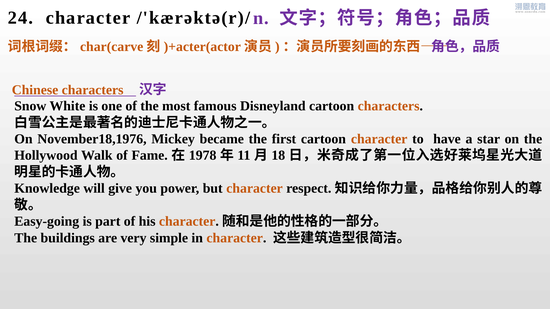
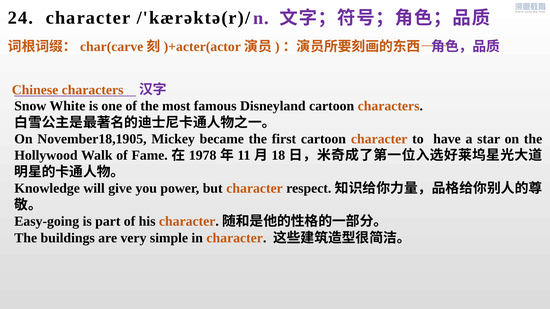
November18,1976: November18,1976 -> November18,1905
